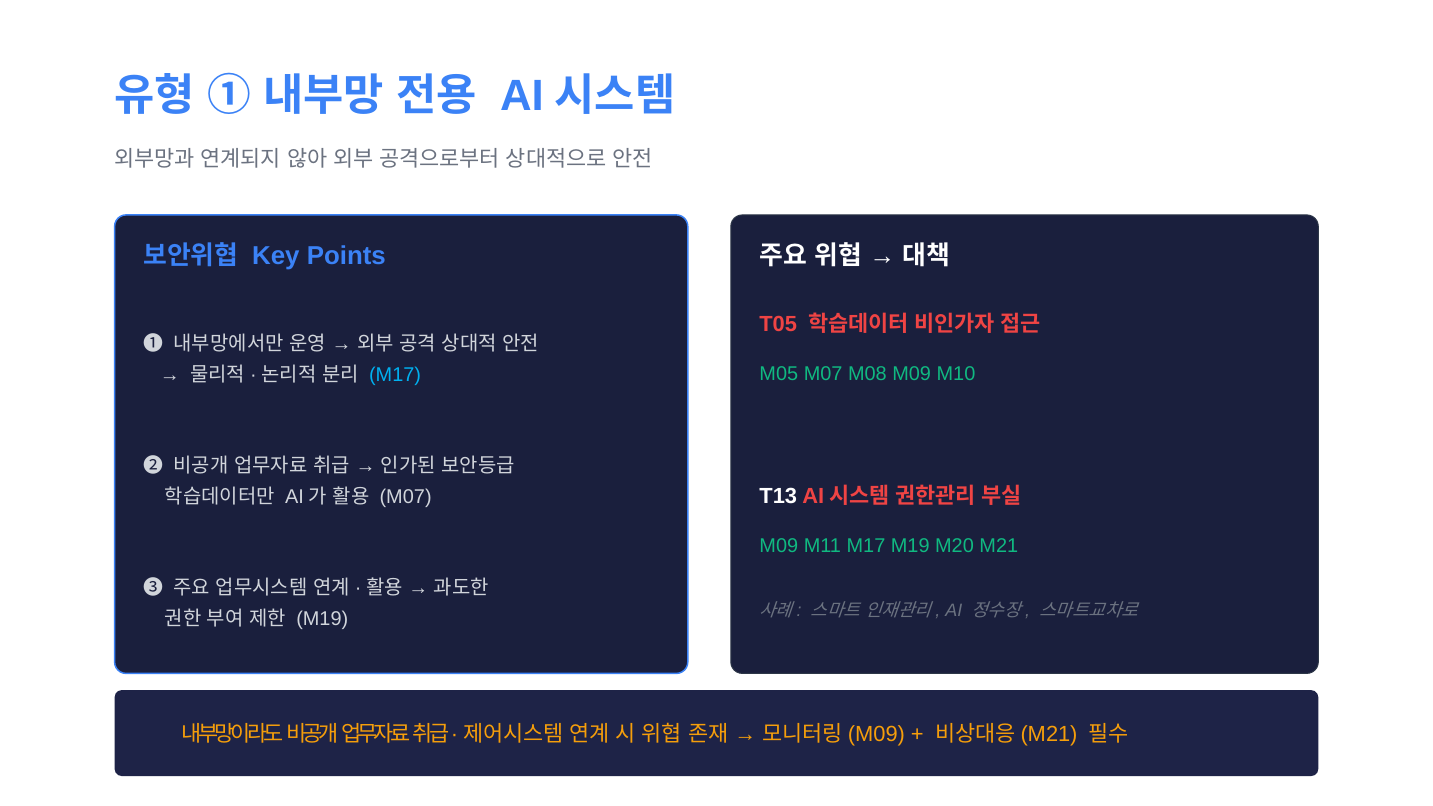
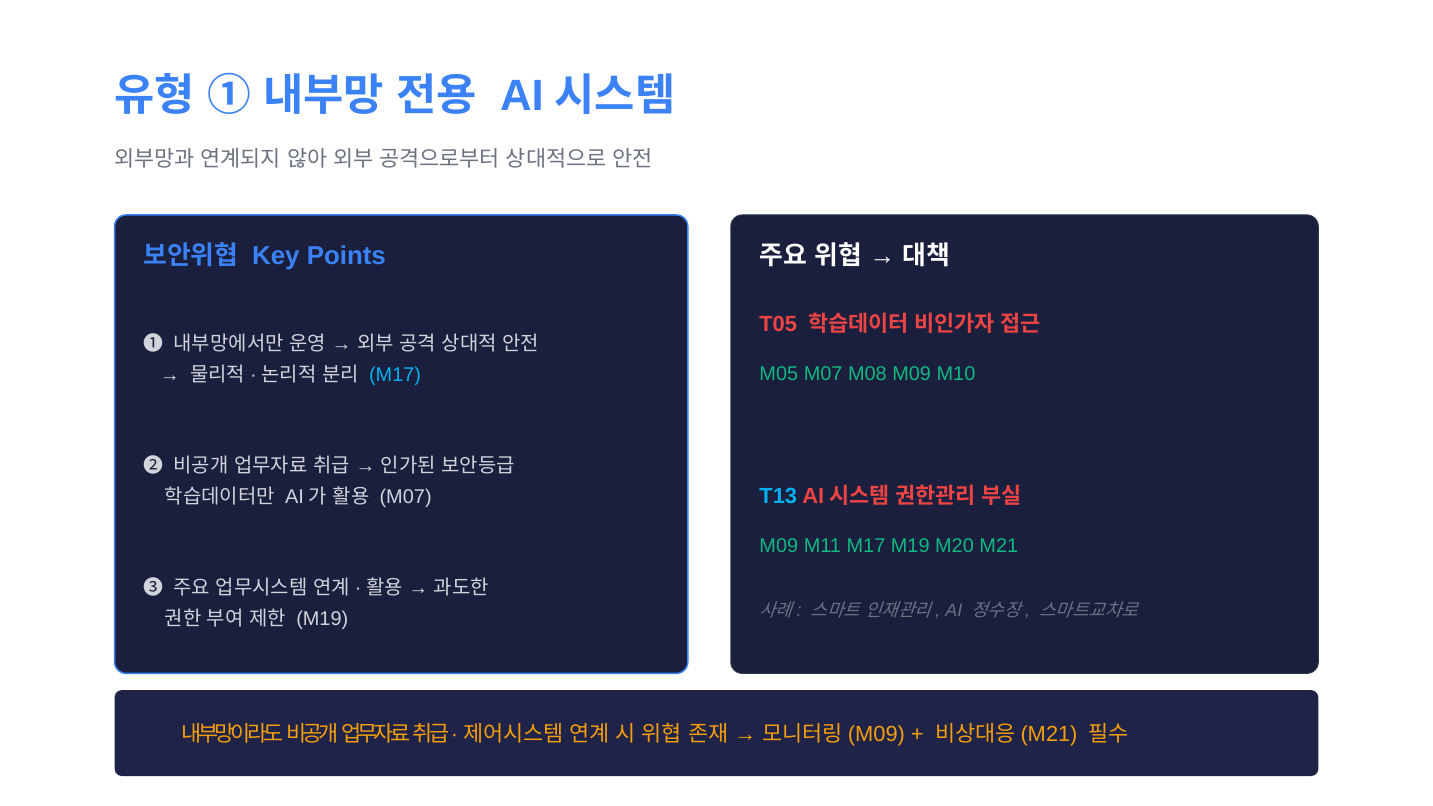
T13 colour: white -> light blue
